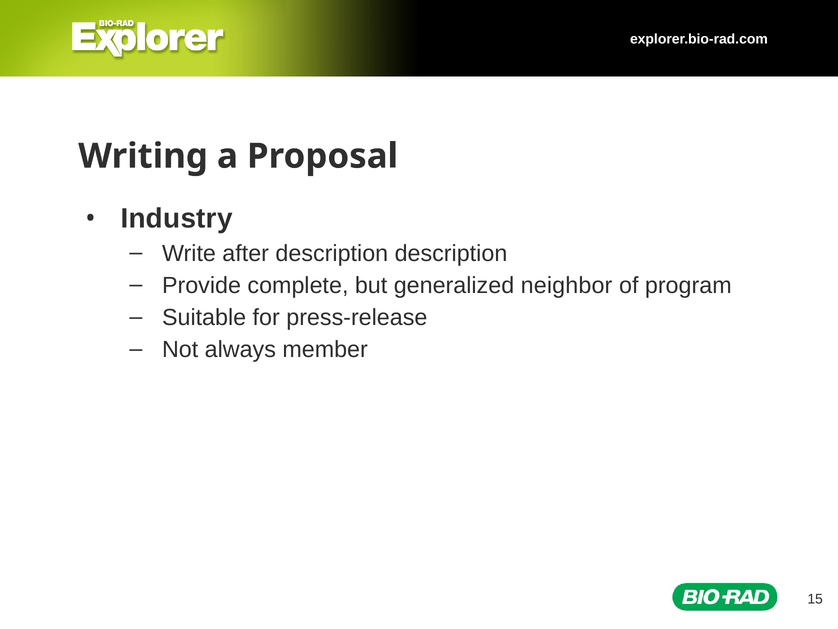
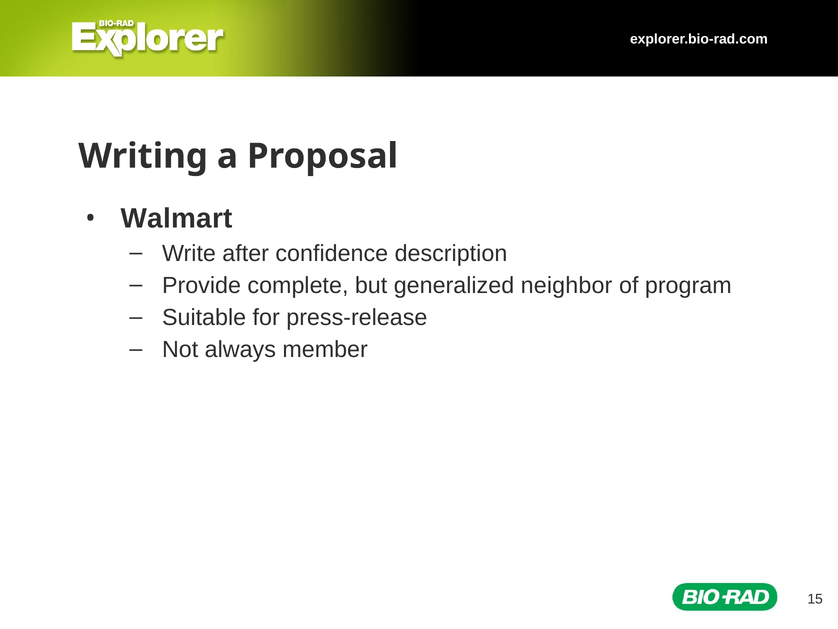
Industry: Industry -> Walmart
after description: description -> confidence
